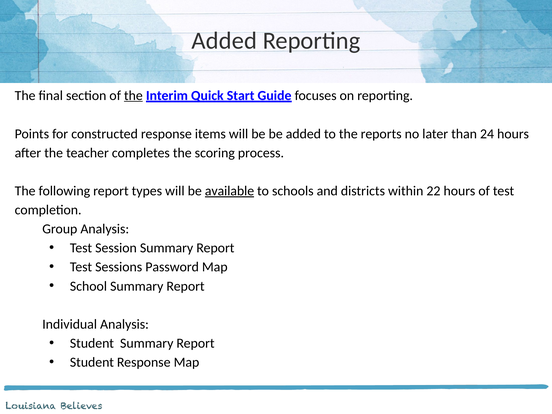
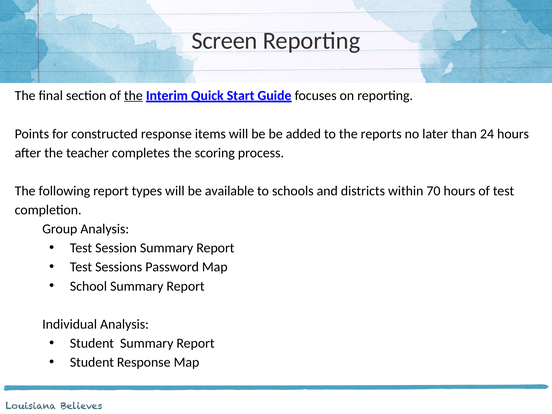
Added at (224, 41): Added -> Screen
available underline: present -> none
22: 22 -> 70
